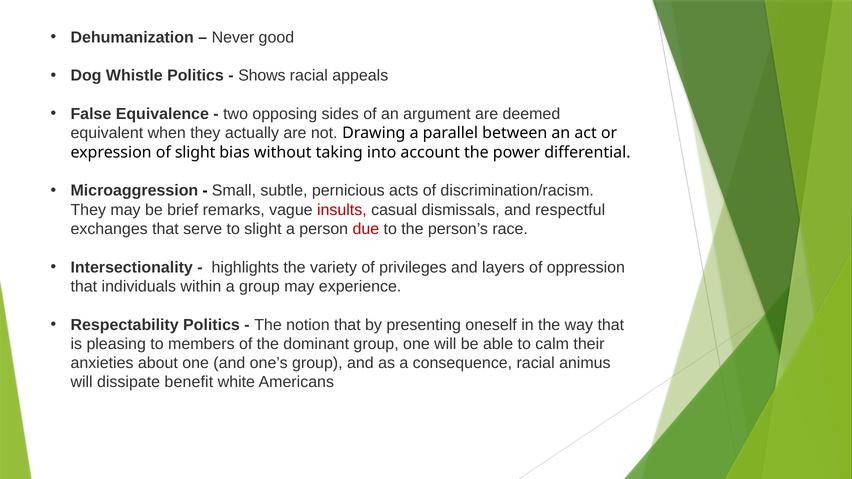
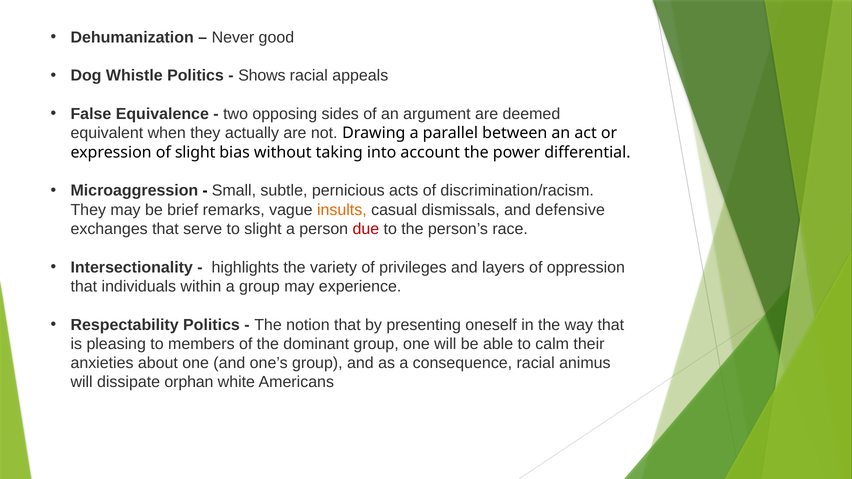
insults colour: red -> orange
respectful: respectful -> defensive
benefit: benefit -> orphan
